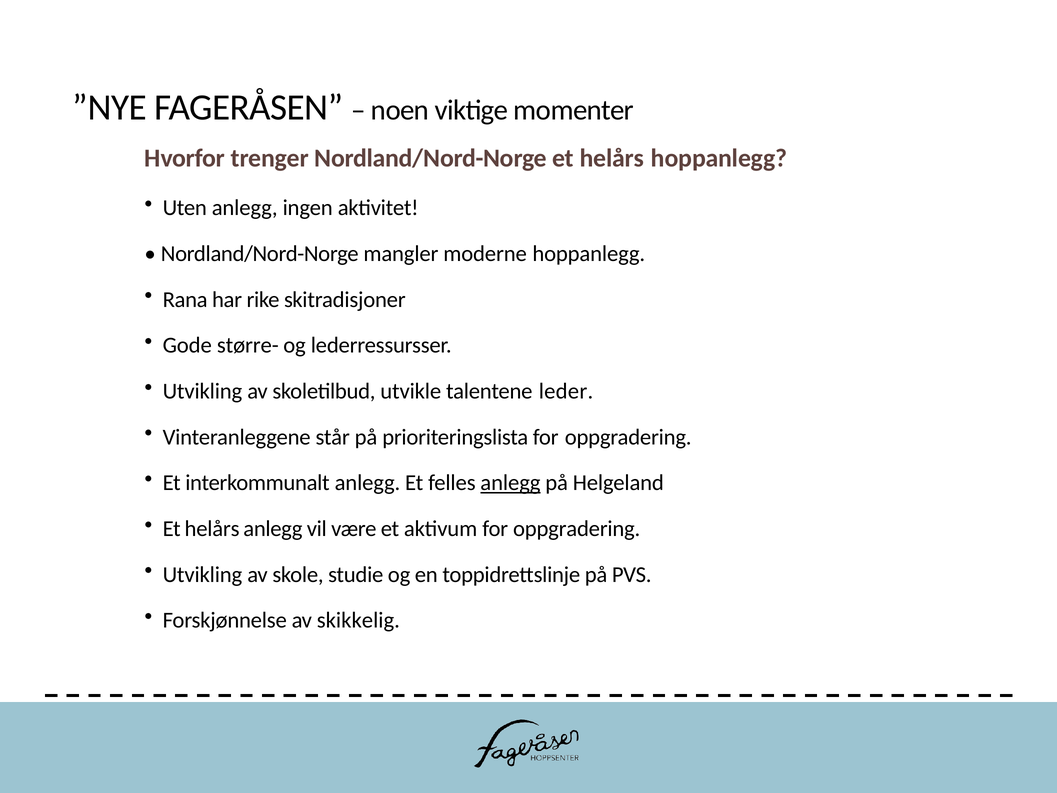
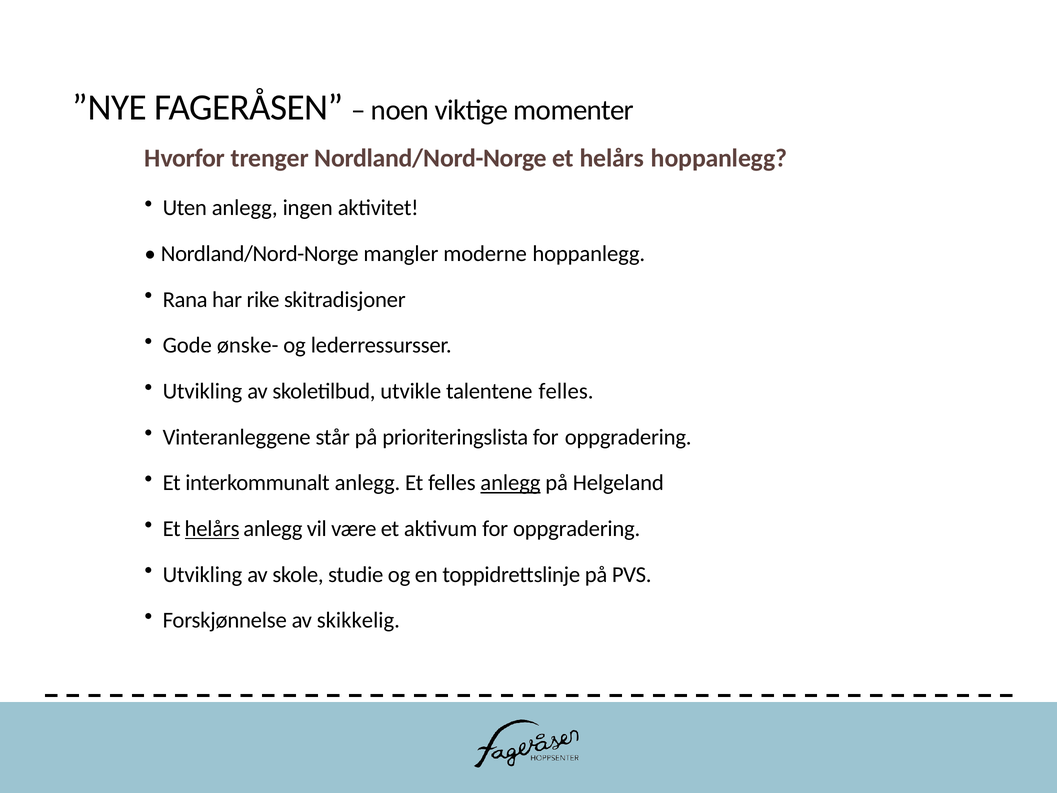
større-: større- -> ønske-
talentene leder: leder -> felles
helårs at (212, 529) underline: none -> present
